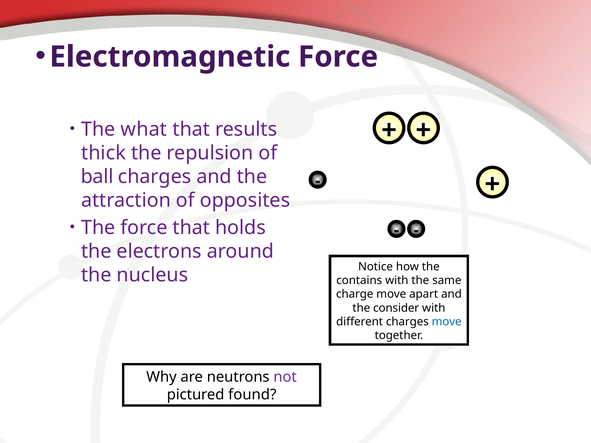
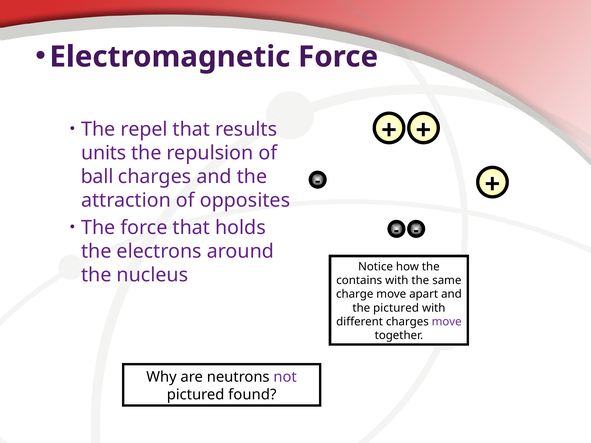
what: what -> repel
thick: thick -> units
the consider: consider -> pictured
move at (447, 322) colour: blue -> purple
